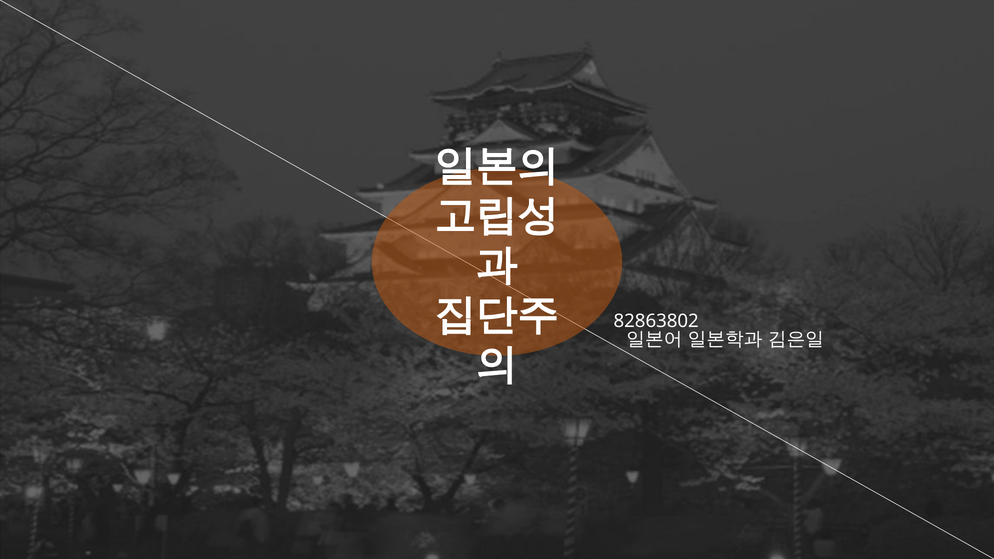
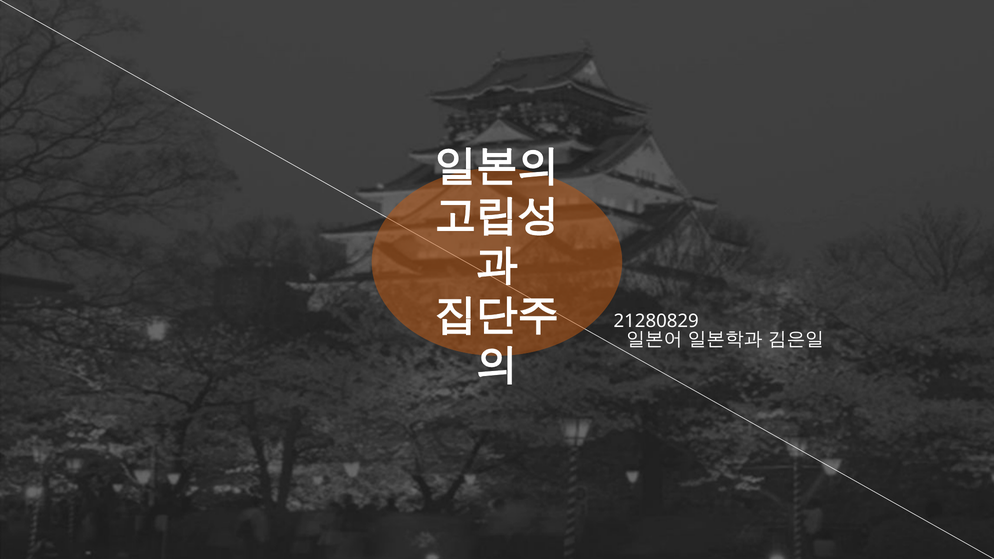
82863802: 82863802 -> 21280829
